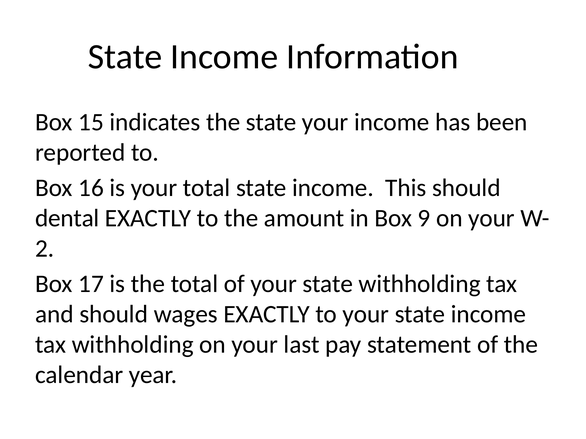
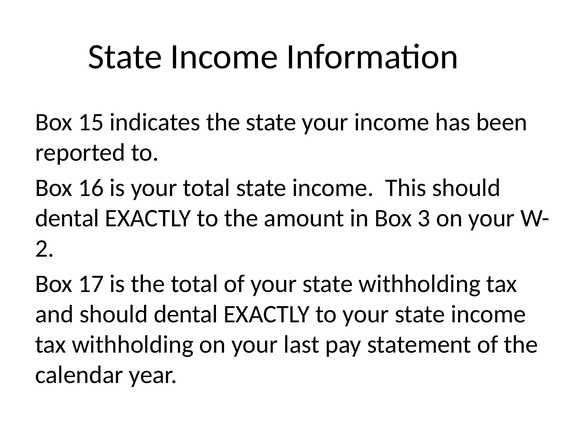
9: 9 -> 3
and should wages: wages -> dental
